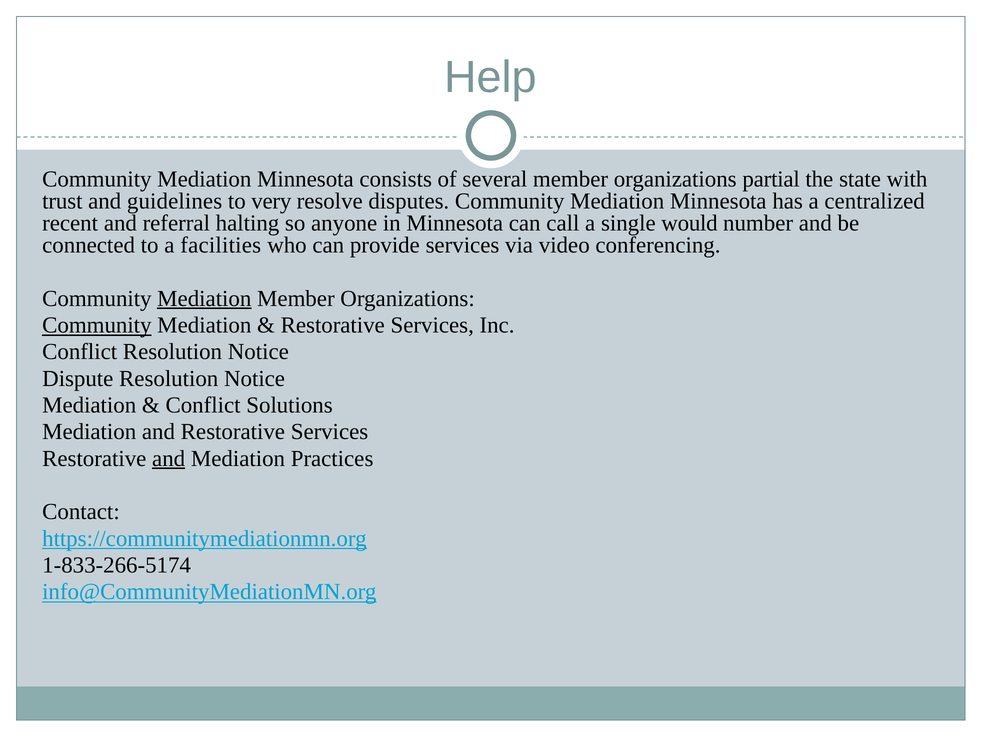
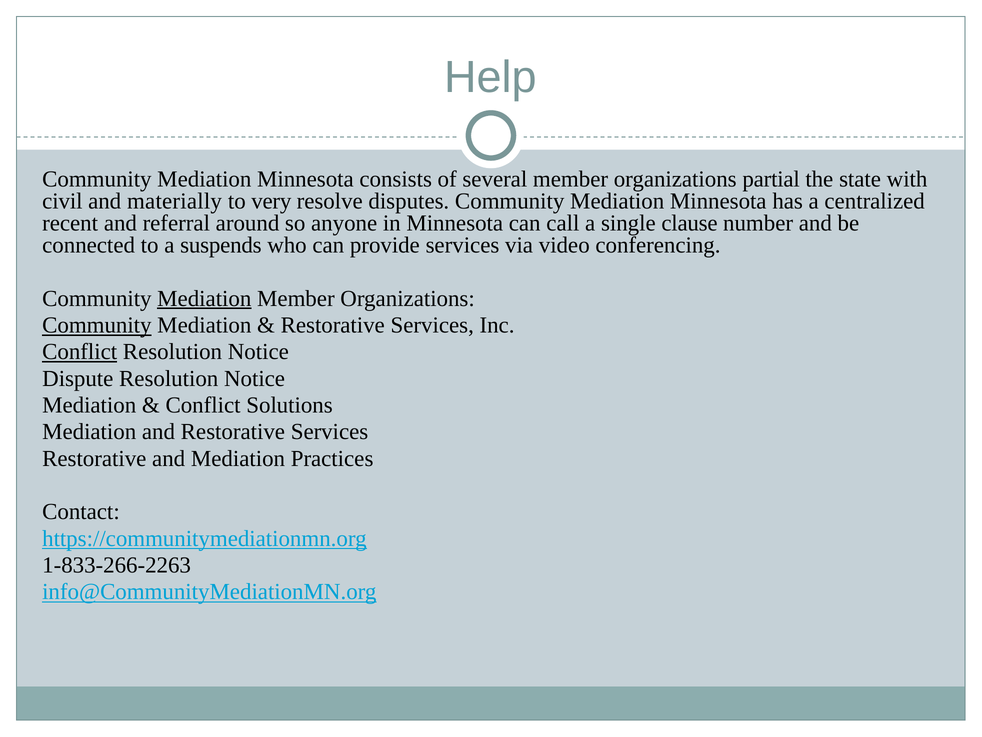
trust: trust -> civil
guidelines: guidelines -> materially
halting: halting -> around
would: would -> clause
facilities: facilities -> suspends
Conflict at (80, 352) underline: none -> present
and at (169, 458) underline: present -> none
1-833-266-5174: 1-833-266-5174 -> 1-833-266-2263
